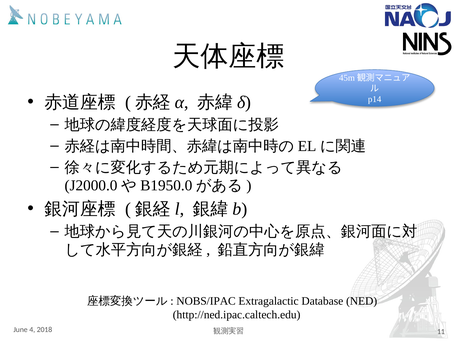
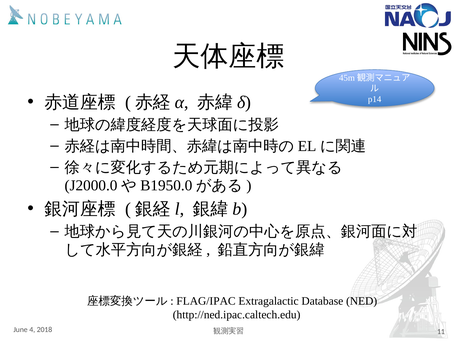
NOBS/IPAC: NOBS/IPAC -> FLAG/IPAC
